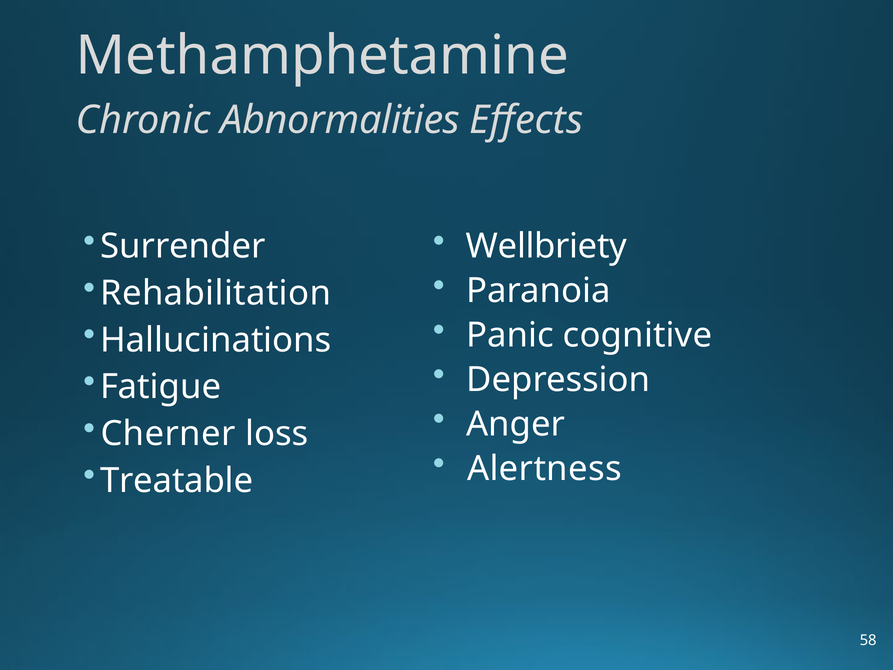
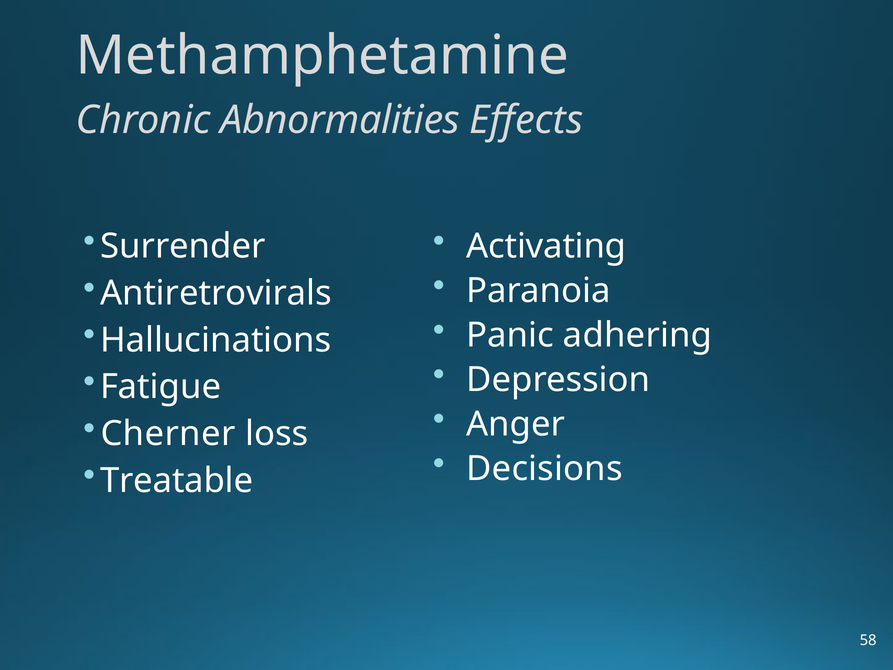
Wellbriety: Wellbriety -> Activating
Rehabilitation: Rehabilitation -> Antiretrovirals
cognitive: cognitive -> adhering
Alertness: Alertness -> Decisions
